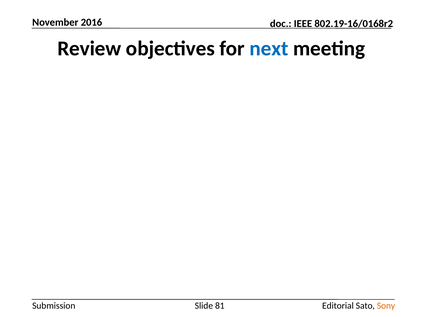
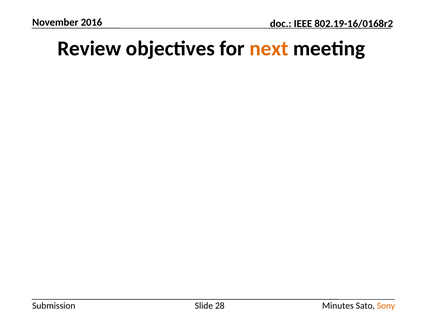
next colour: blue -> orange
81: 81 -> 28
Editorial: Editorial -> Minutes
